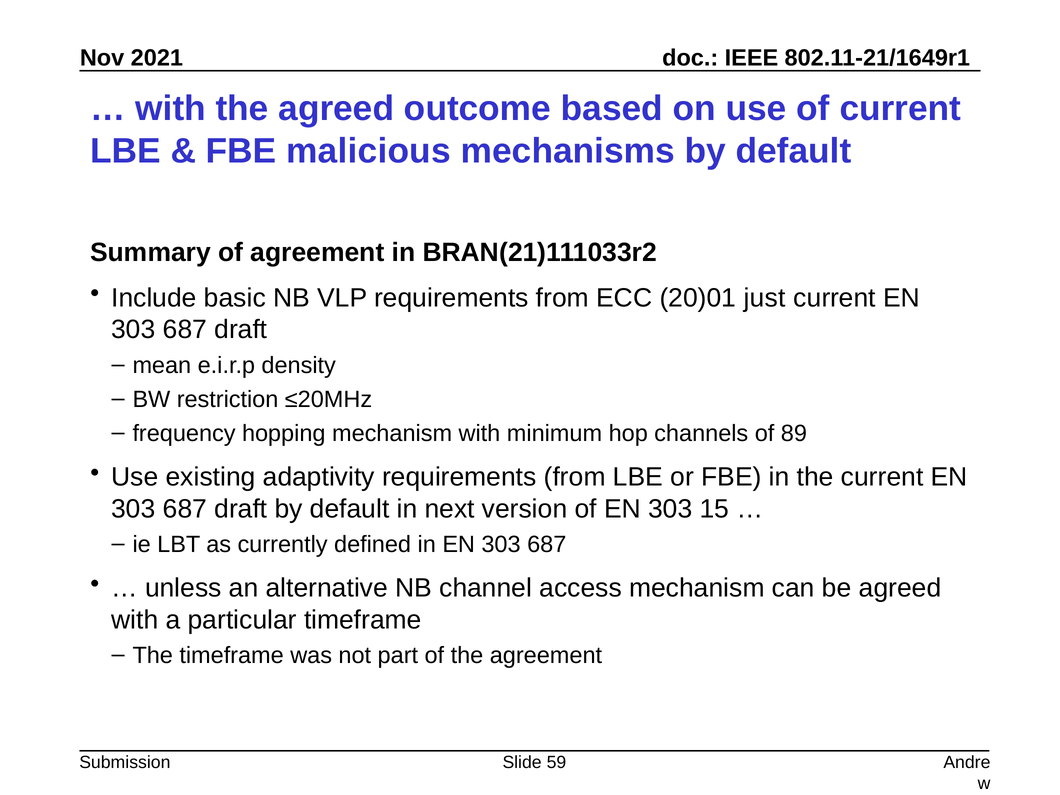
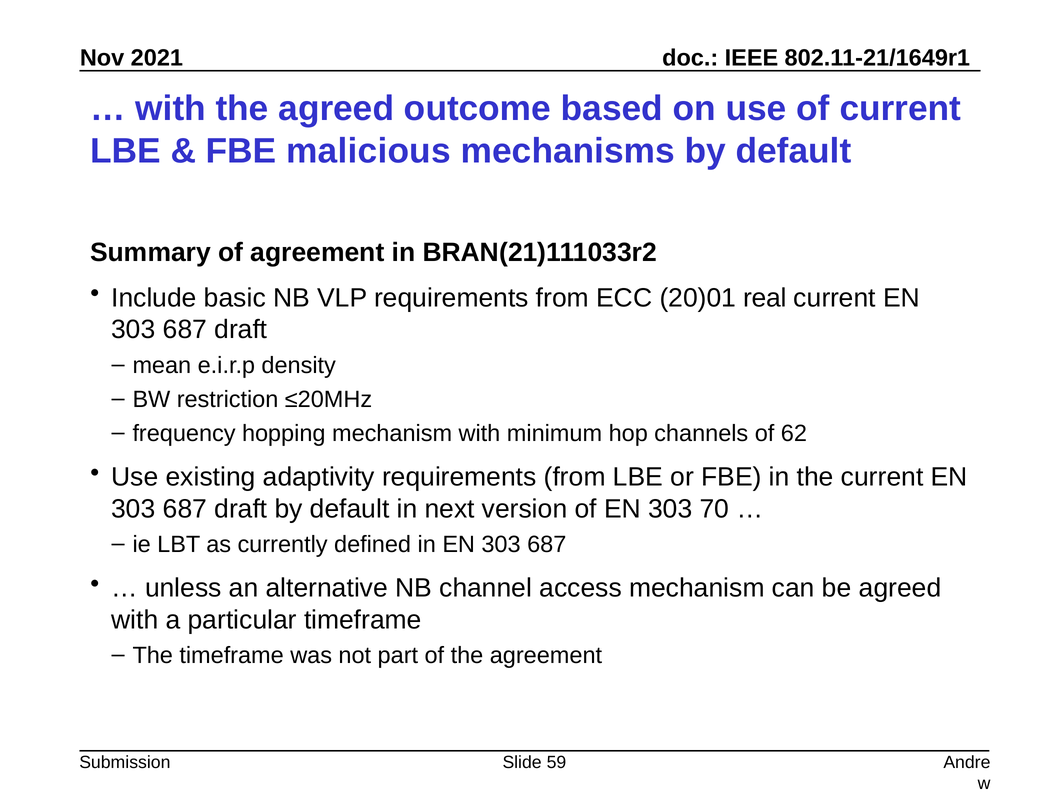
just: just -> real
89: 89 -> 62
15: 15 -> 70
